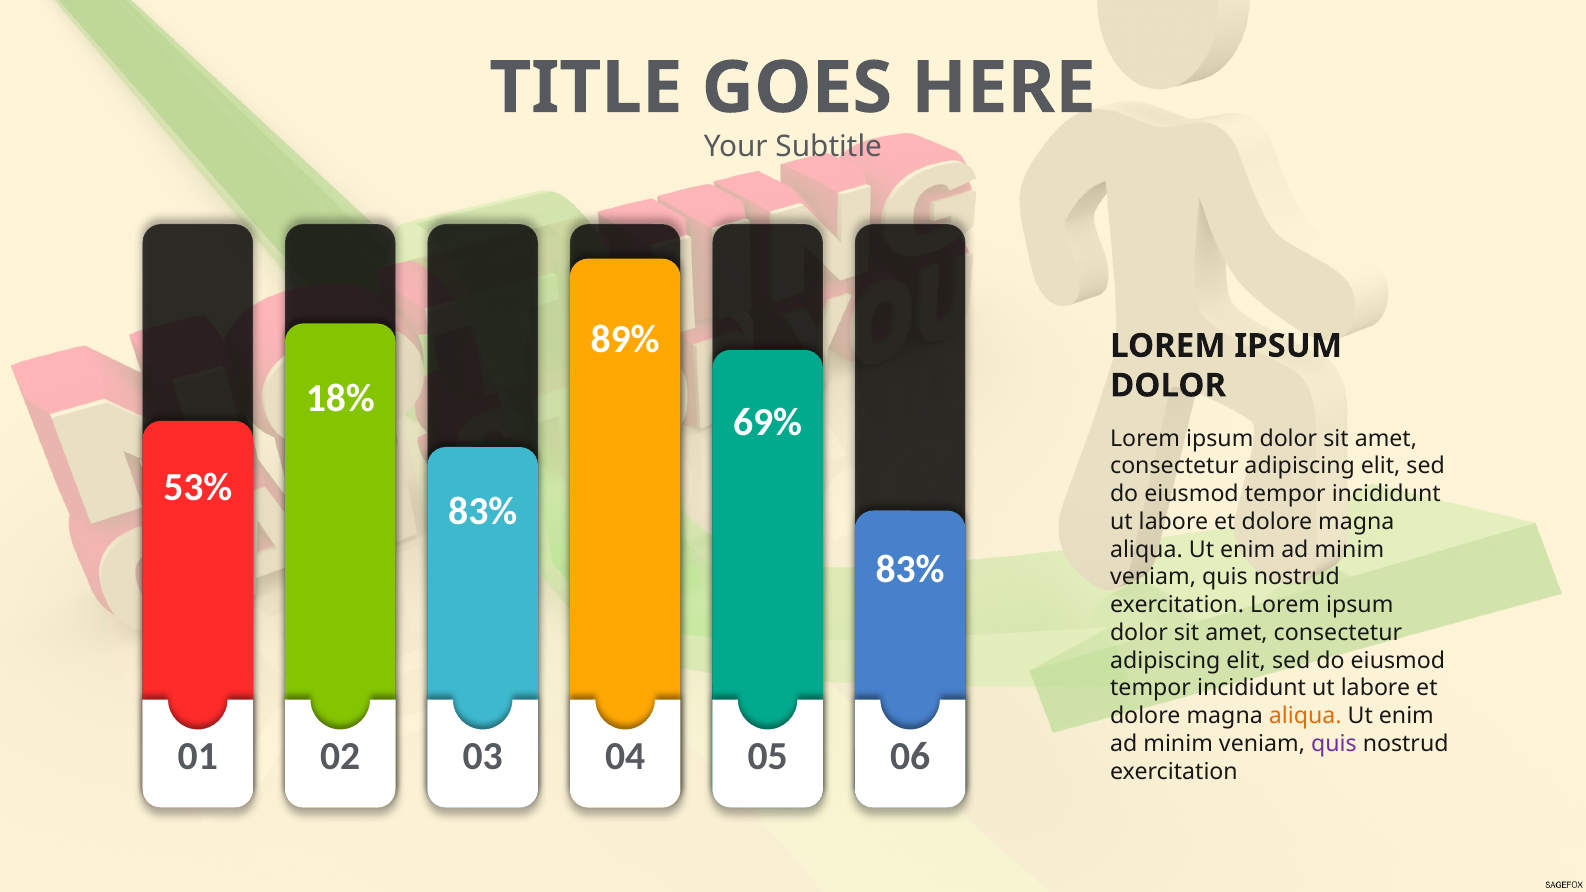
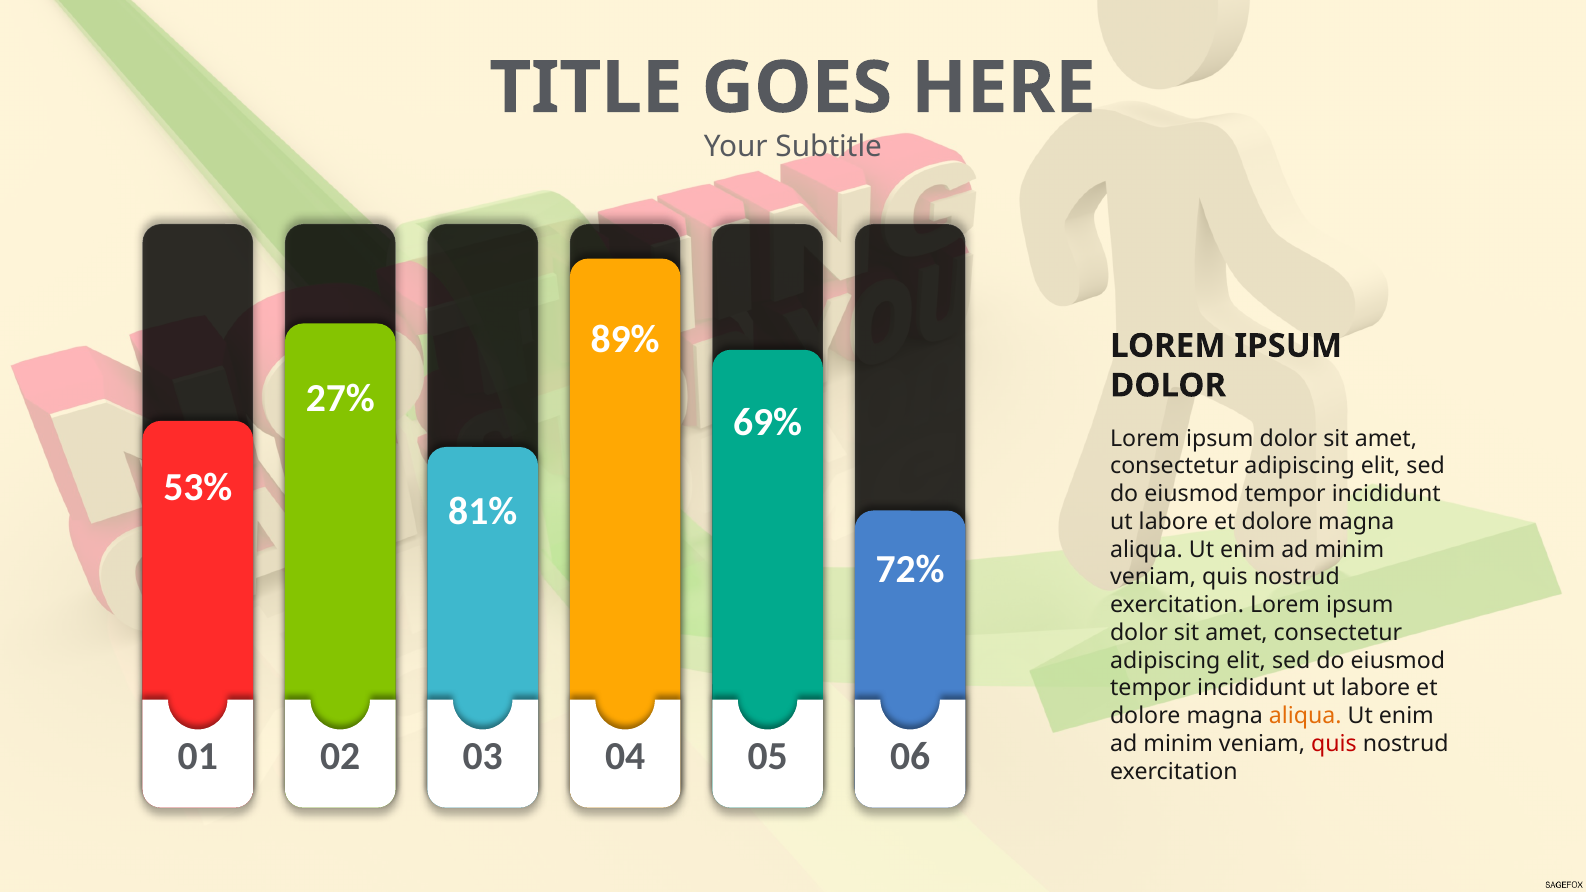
18%: 18% -> 27%
83% at (483, 511): 83% -> 81%
83% at (910, 569): 83% -> 72%
quis at (1334, 744) colour: purple -> red
